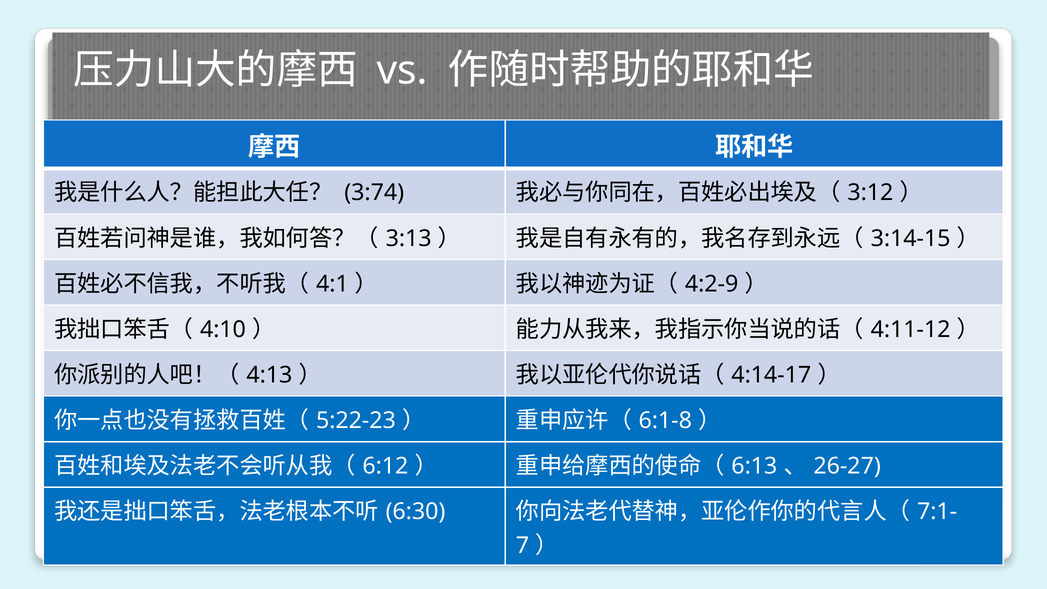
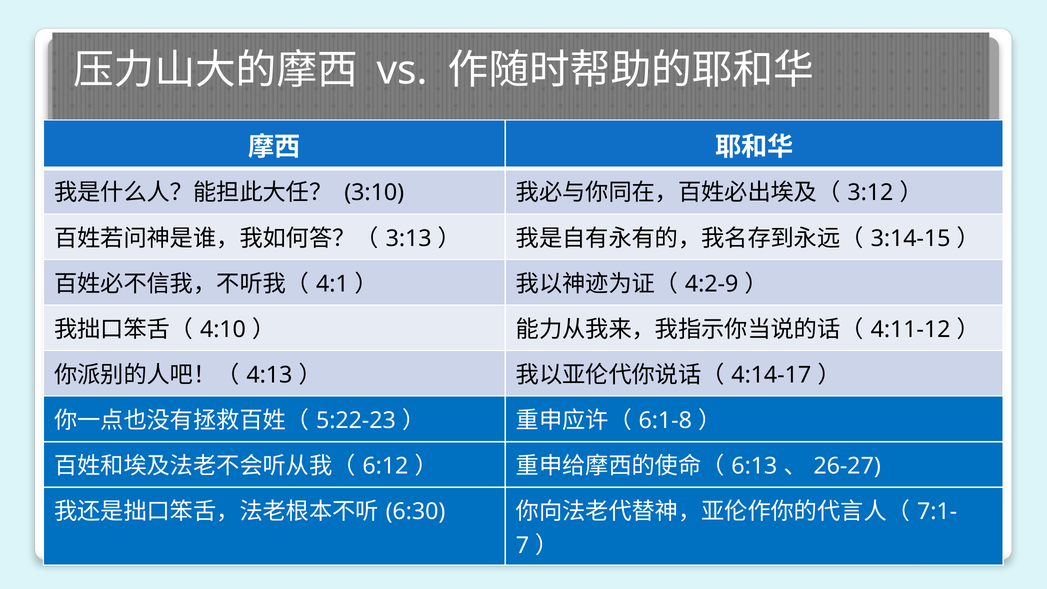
3:74: 3:74 -> 3:10
